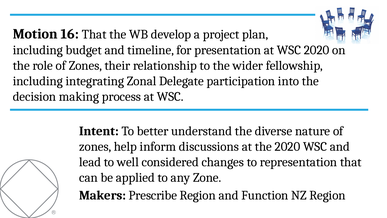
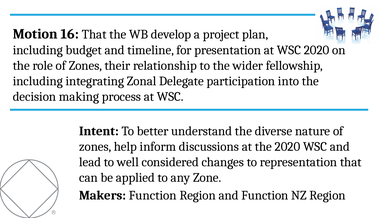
Makers Prescribe: Prescribe -> Function
